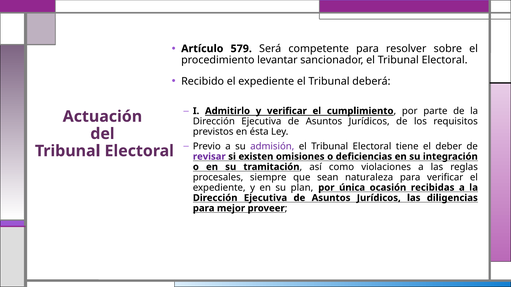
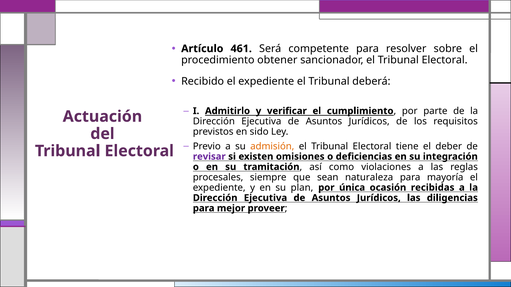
579: 579 -> 461
levantar: levantar -> obtener
ésta: ésta -> sido
admisión colour: purple -> orange
para verificar: verificar -> mayoría
